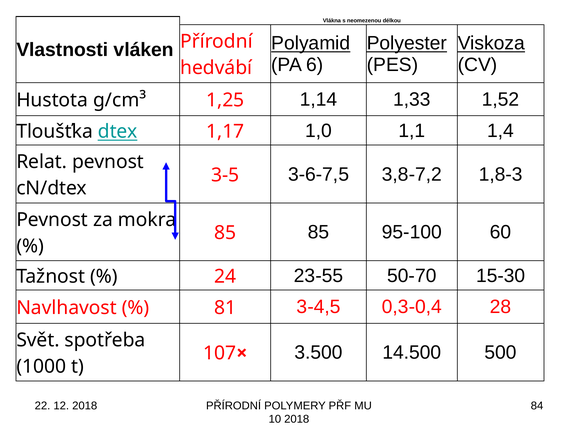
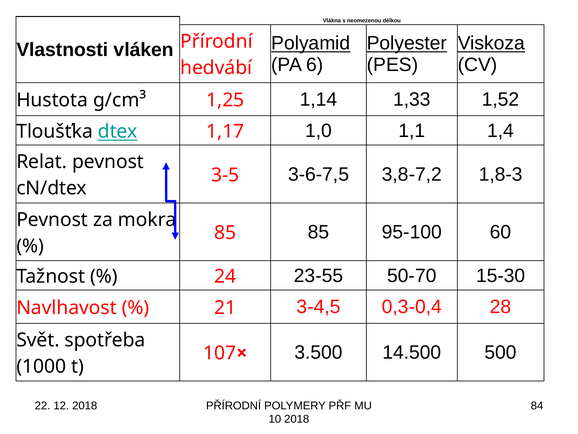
81: 81 -> 21
